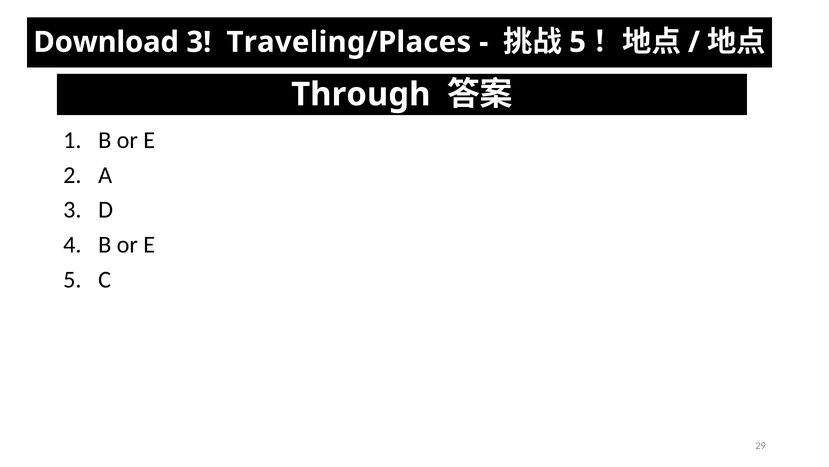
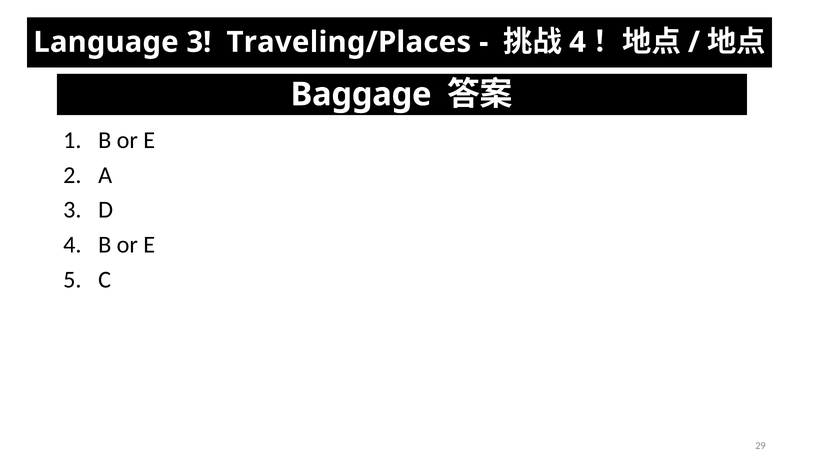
Download: Download -> Language
5 at (578, 42): 5 -> 4
Through: Through -> Baggage
